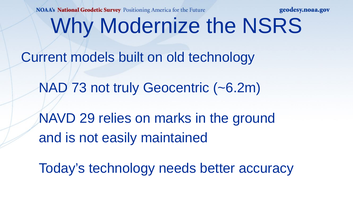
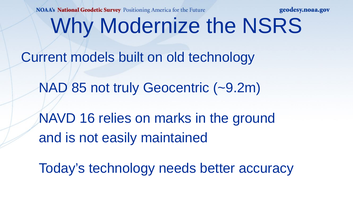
73: 73 -> 85
~6.2m: ~6.2m -> ~9.2m
29: 29 -> 16
